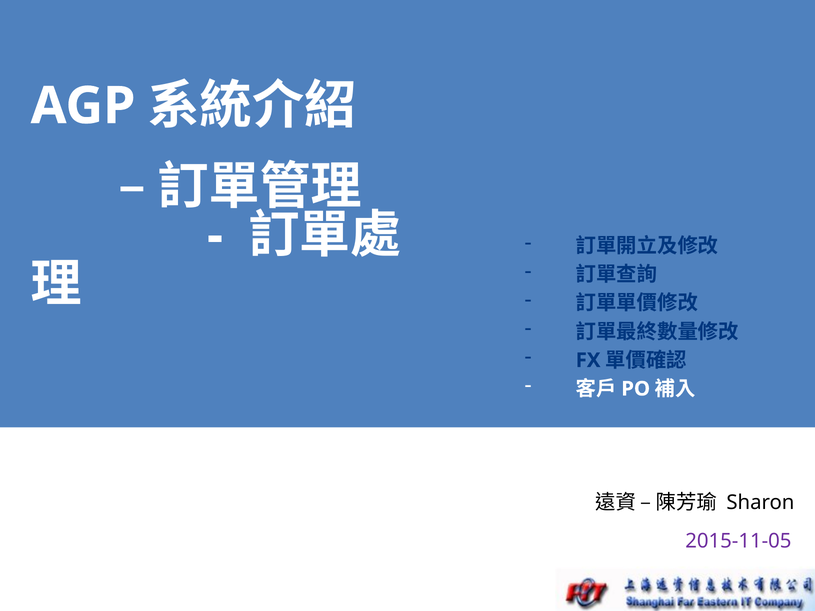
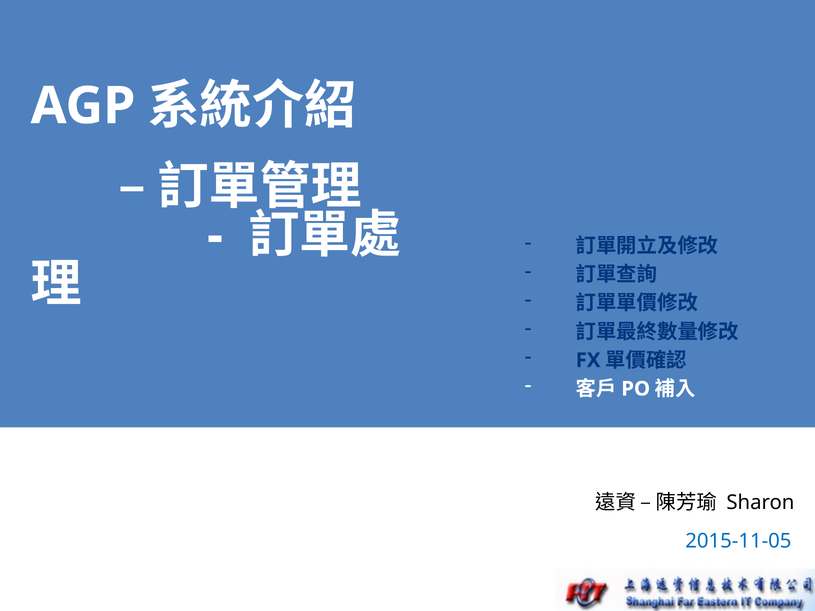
2015-11-05 colour: purple -> blue
